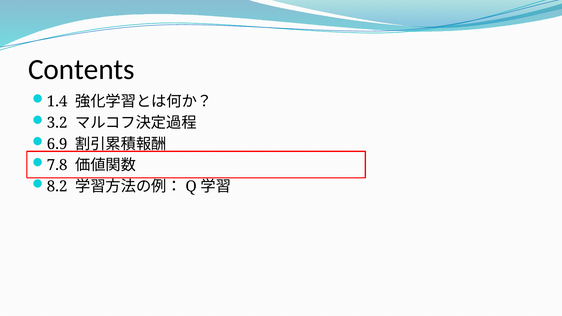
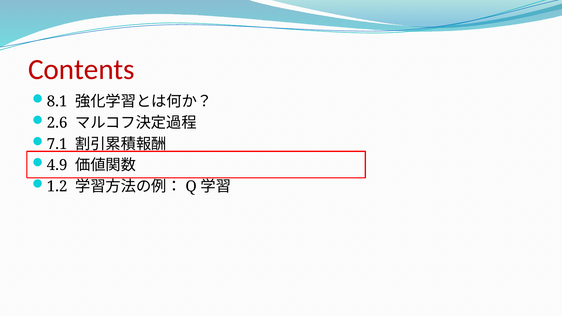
Contents colour: black -> red
1.4: 1.4 -> 8.1
3.2: 3.2 -> 2.6
6.9: 6.9 -> 7.1
7.8: 7.8 -> 4.9
8.2: 8.2 -> 1.2
